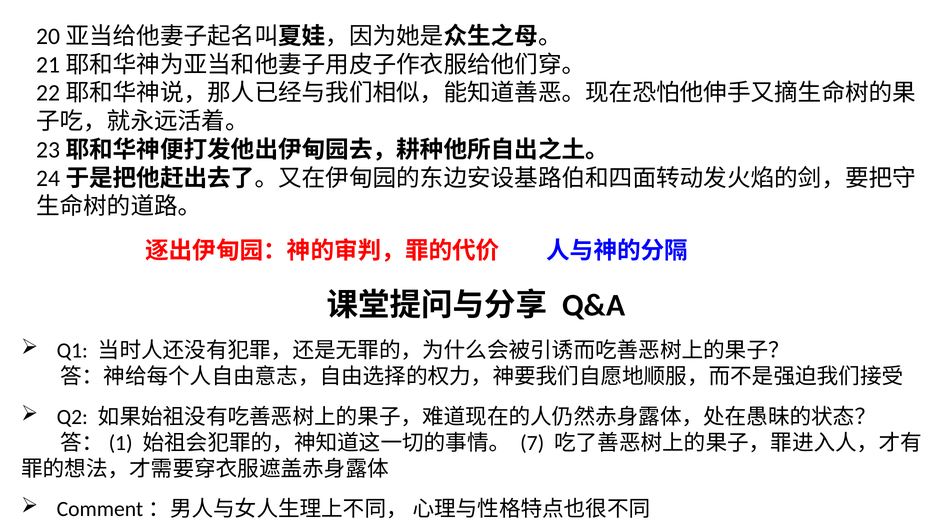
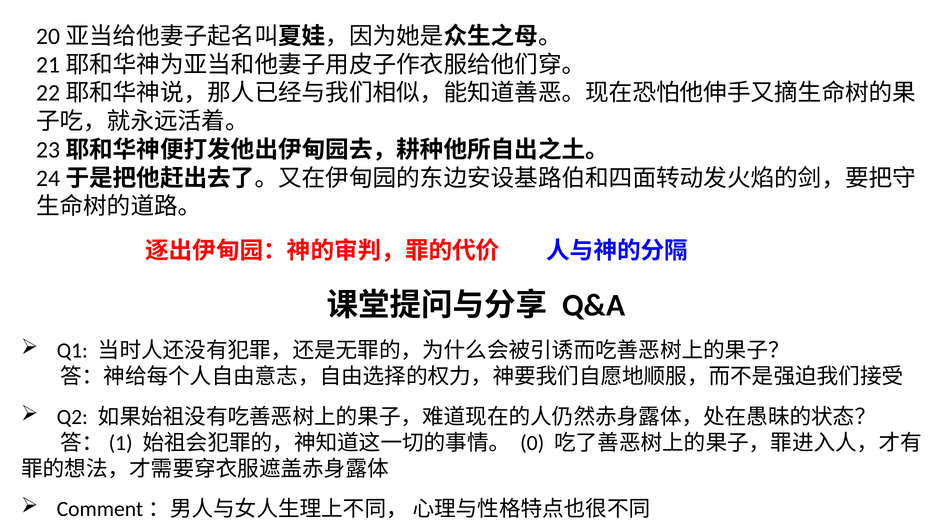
7: 7 -> 0
